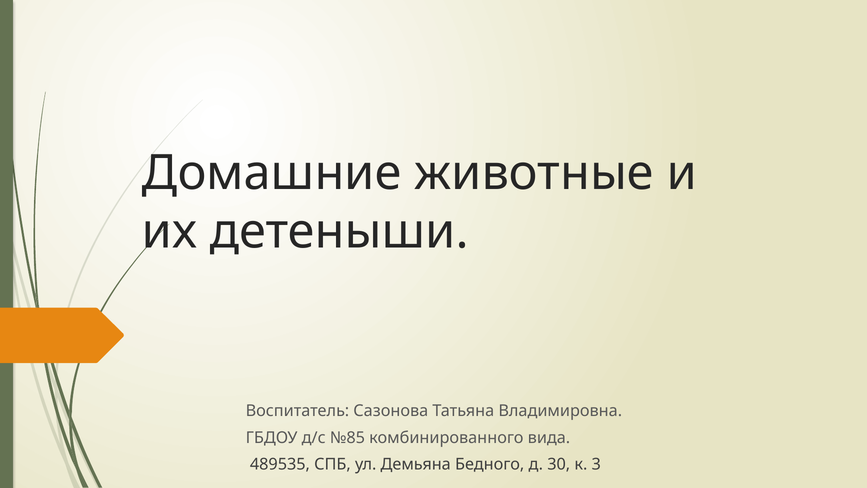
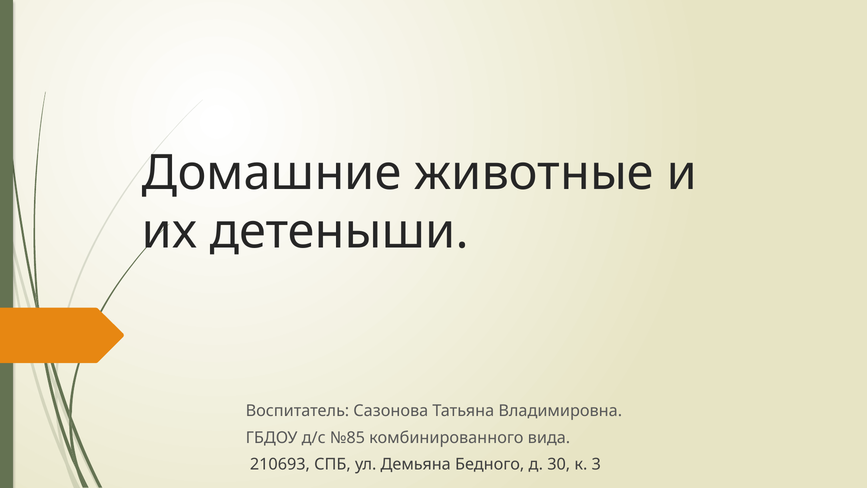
489535: 489535 -> 210693
